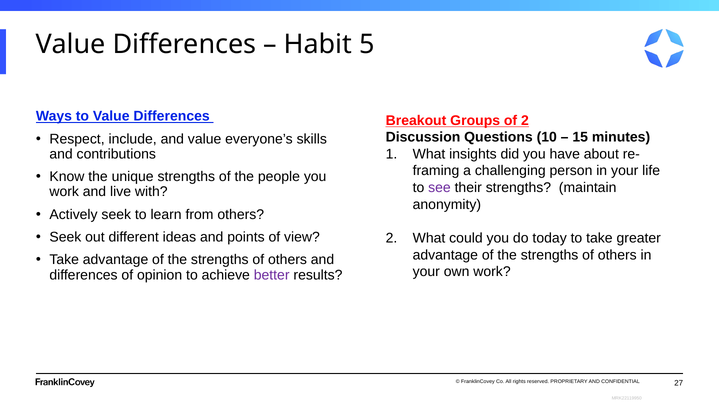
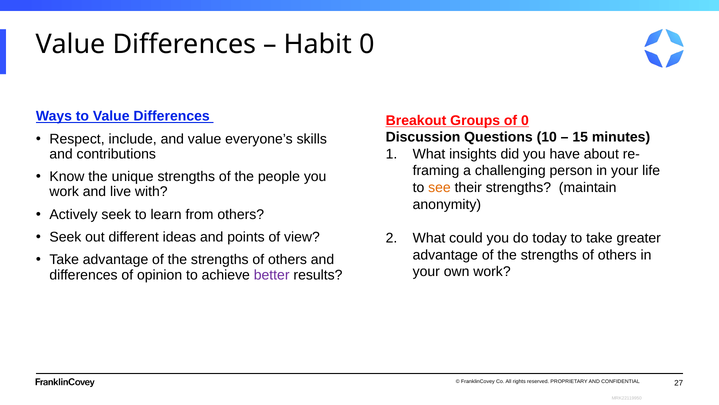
Habit 5: 5 -> 0
of 2: 2 -> 0
see colour: purple -> orange
